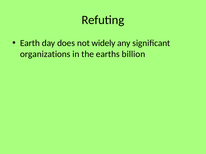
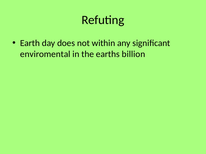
widely: widely -> within
organizations: organizations -> enviromental
